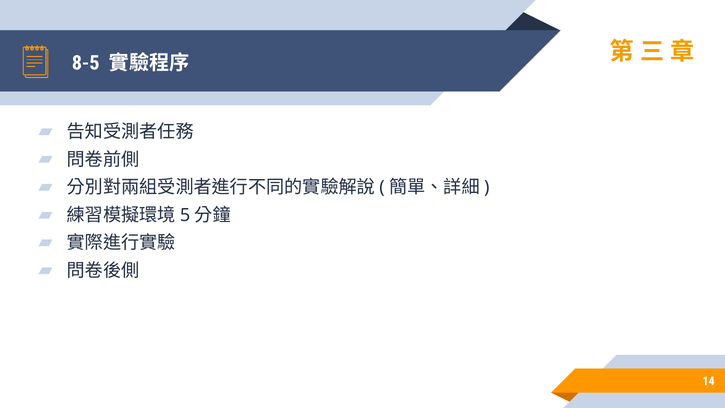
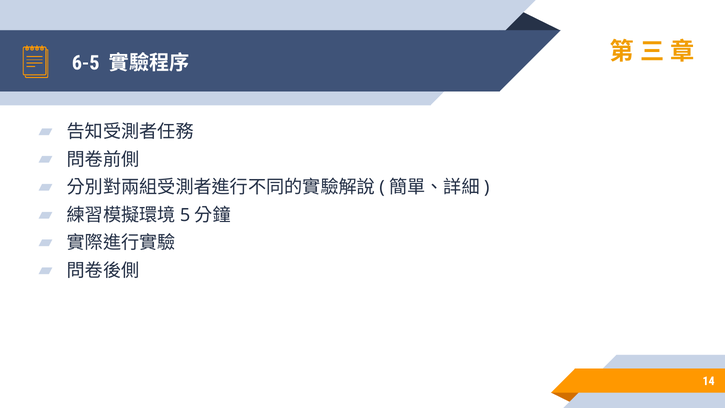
8-5: 8-5 -> 6-5
